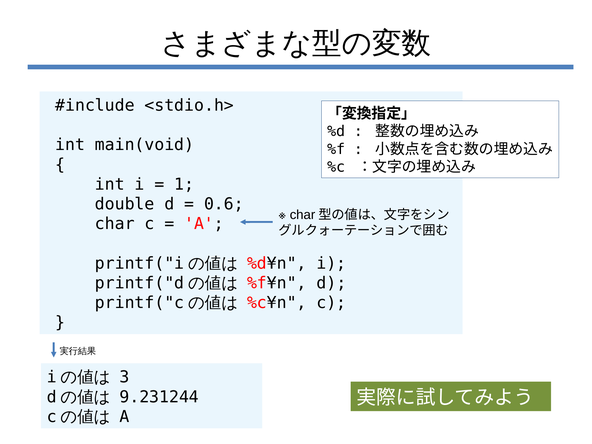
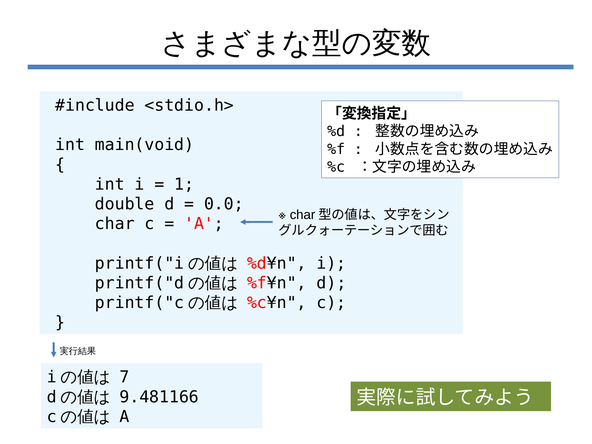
0.6: 0.6 -> 0.0
3: 3 -> 7
9.231244: 9.231244 -> 9.481166
